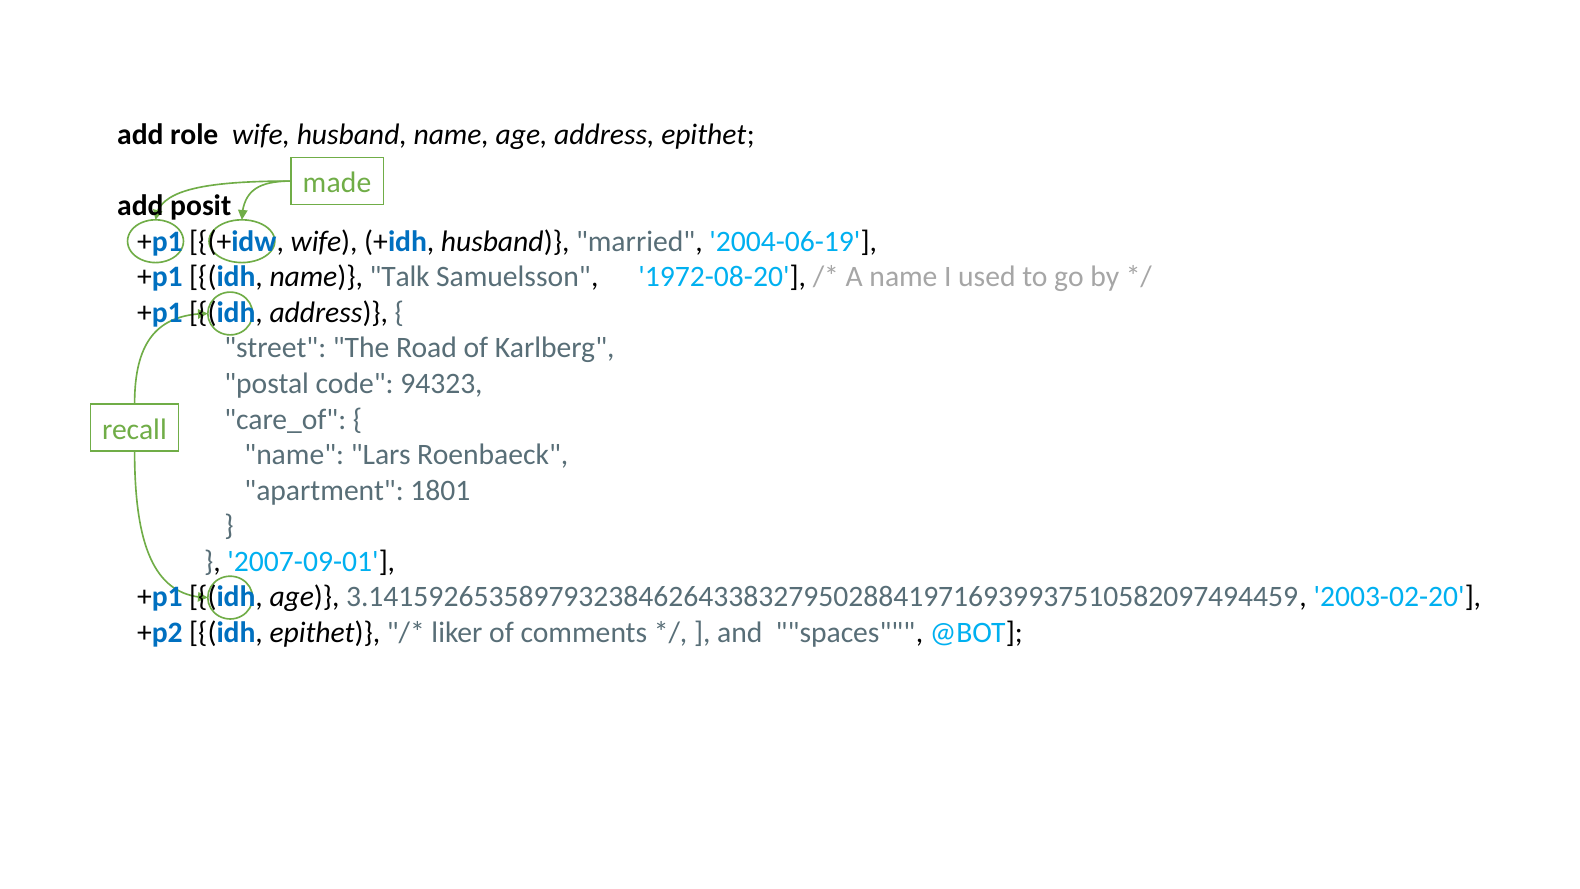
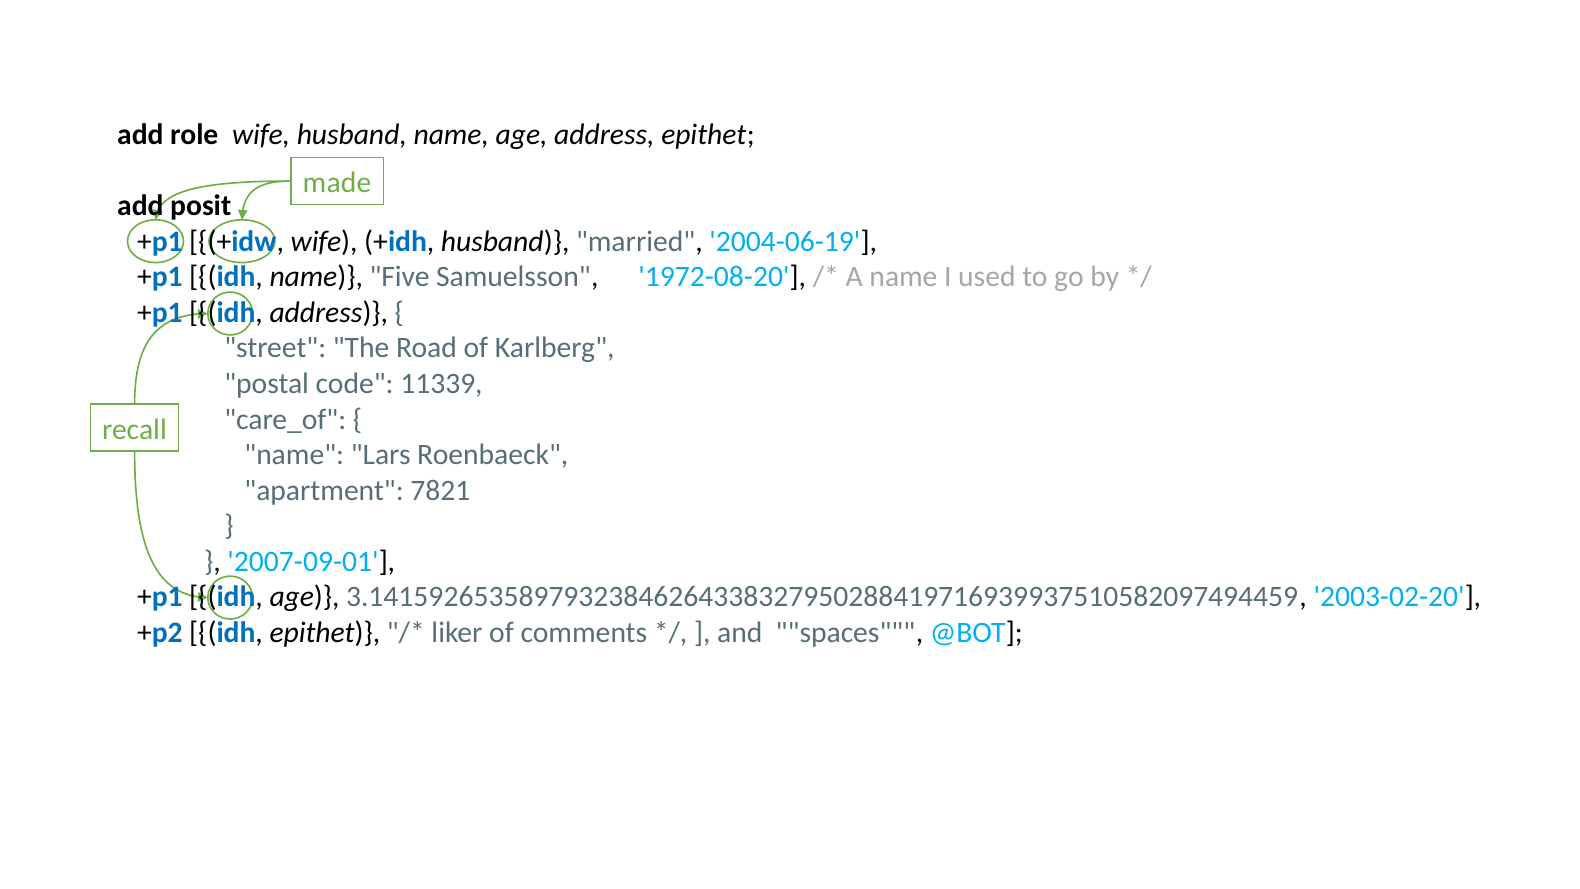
Talk: Talk -> Five
94323: 94323 -> 11339
1801: 1801 -> 7821
